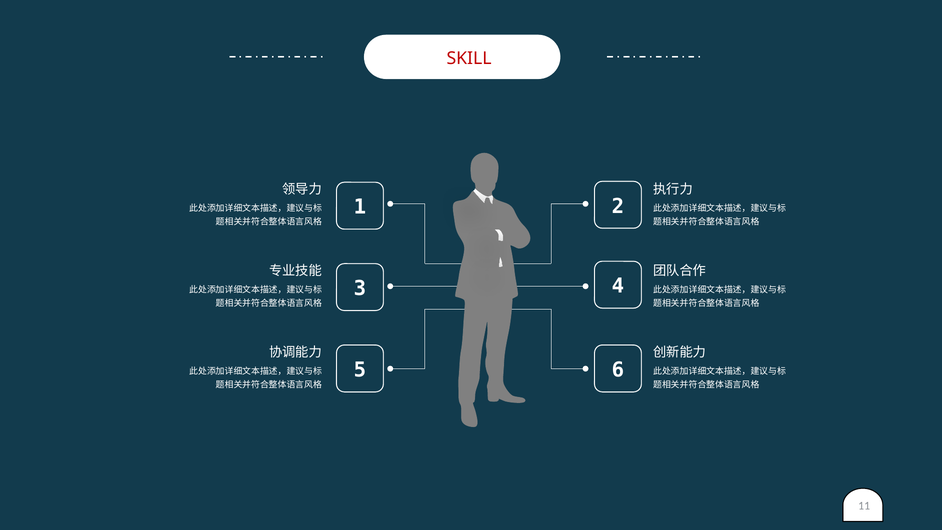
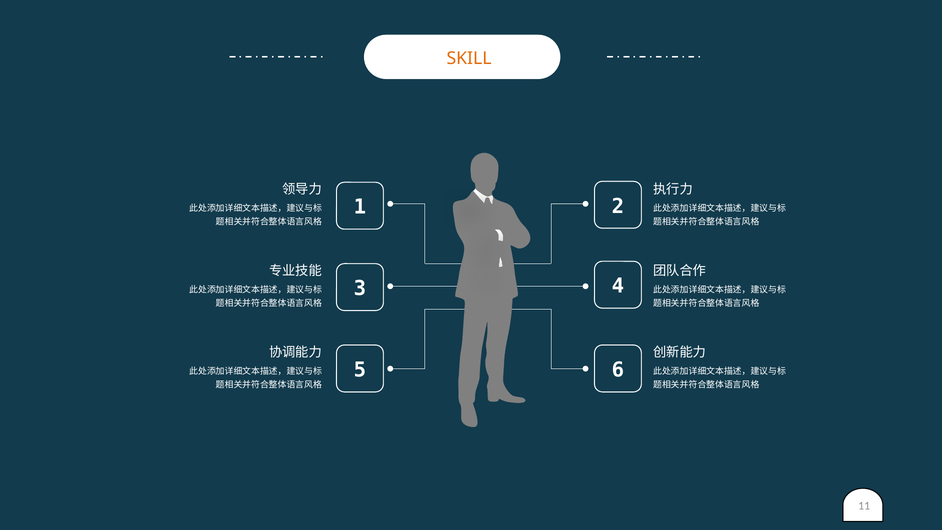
SKILL colour: red -> orange
